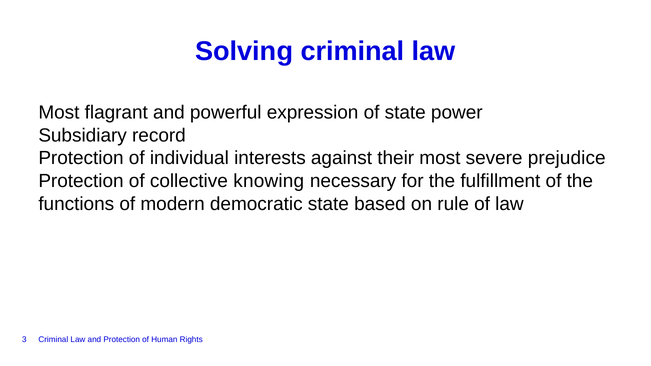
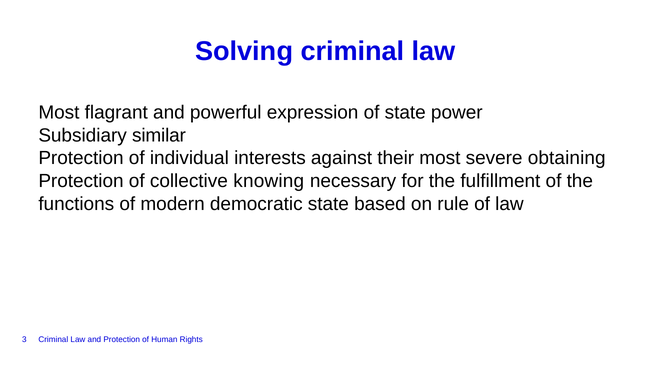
record: record -> similar
prejudice: prejudice -> obtaining
